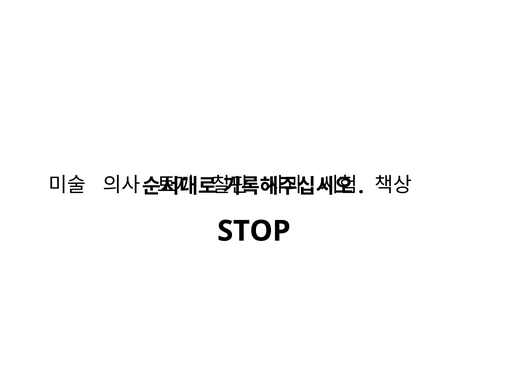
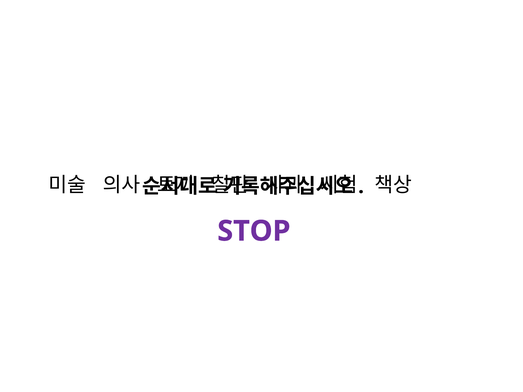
STOP colour: black -> purple
